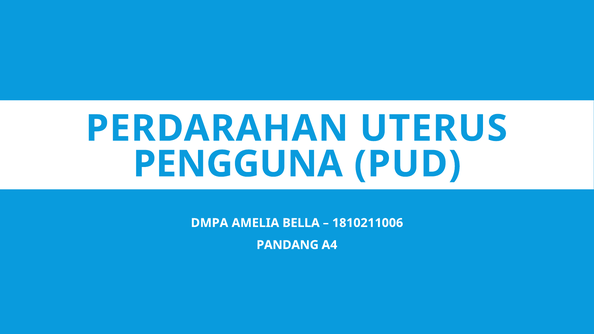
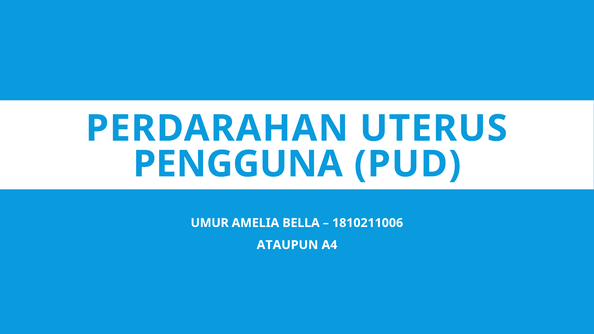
DMPA: DMPA -> UMUR
PANDANG: PANDANG -> ATAUPUN
